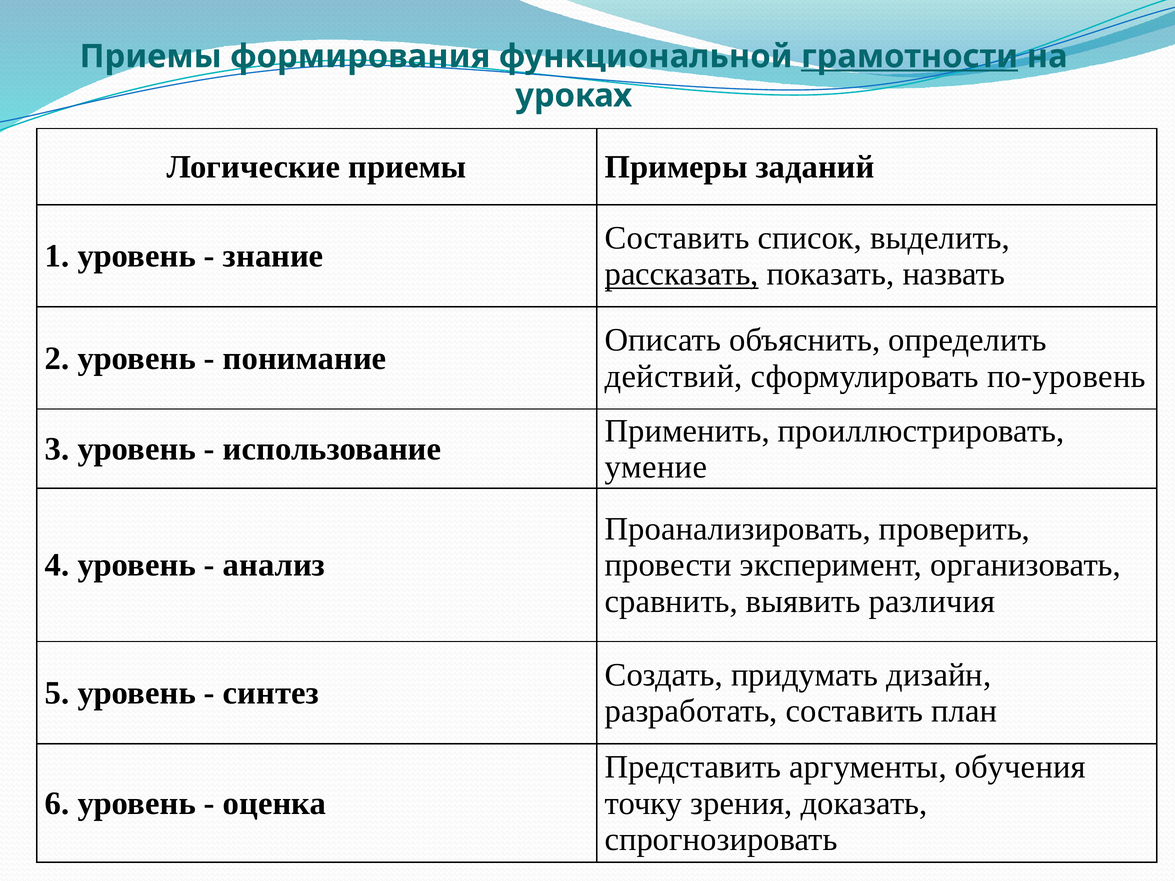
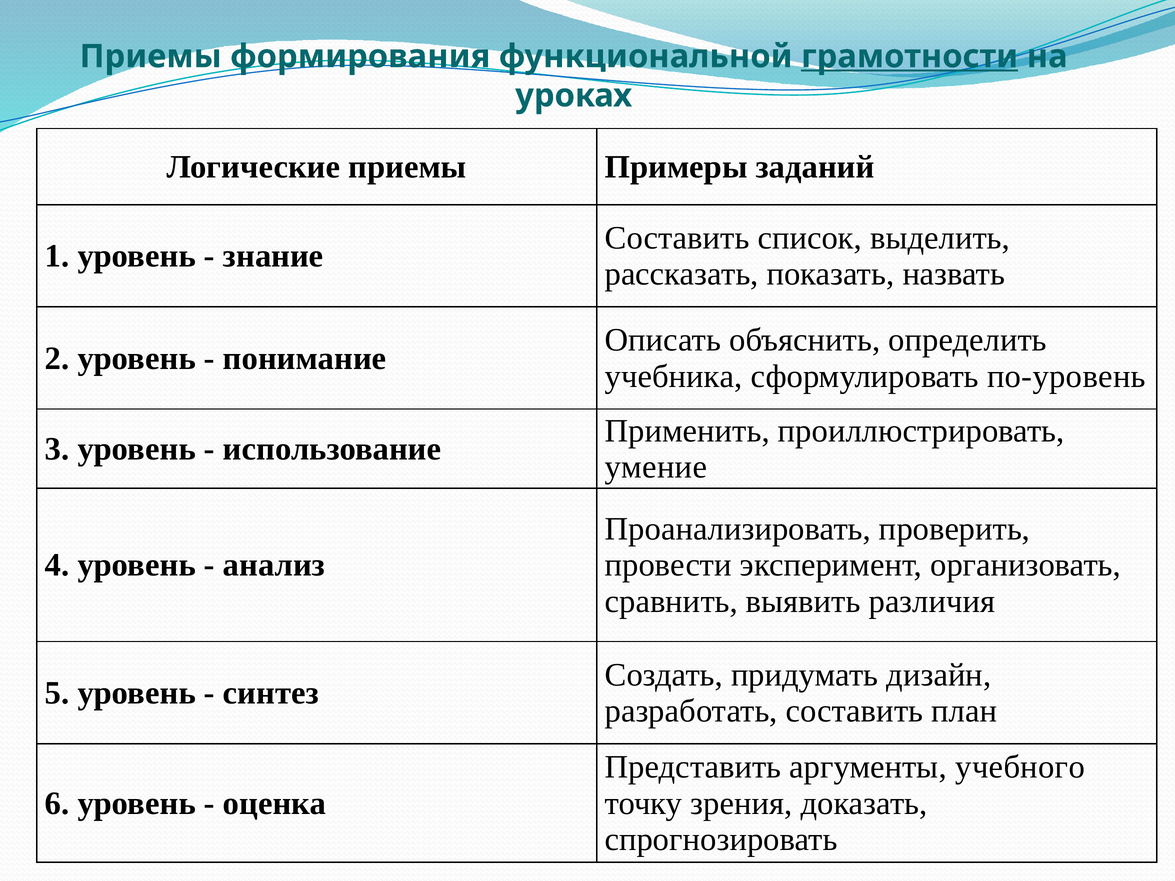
рассказать underline: present -> none
действий: действий -> учебника
обучения: обучения -> учебного
